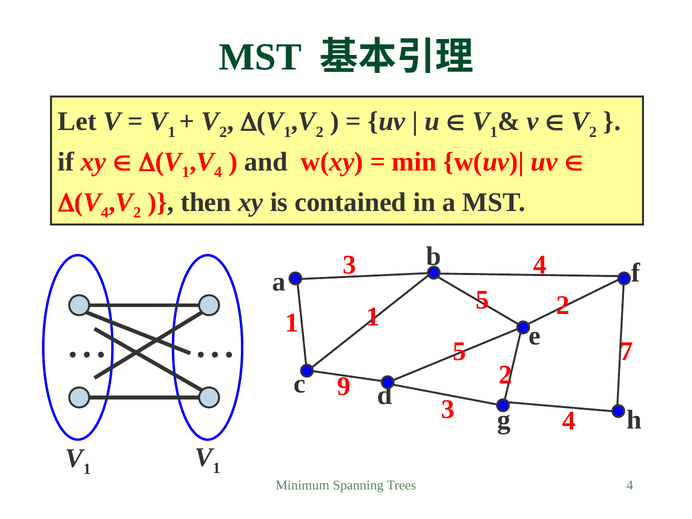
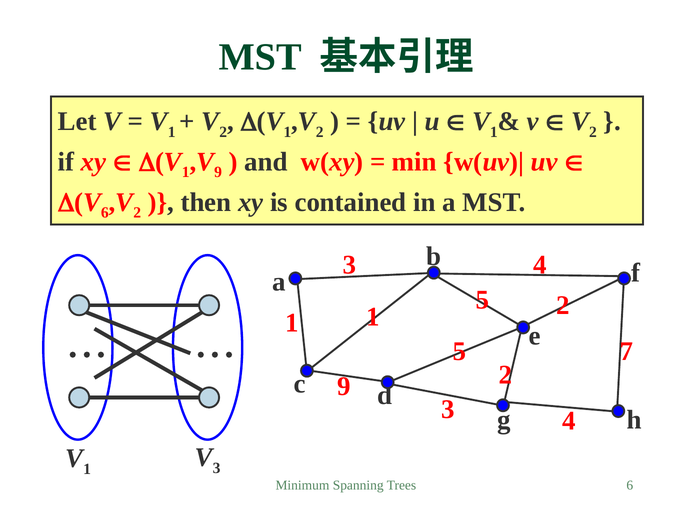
4 at (218, 172): 4 -> 9
V 4: 4 -> 6
1 V 1: 1 -> 3
Trees 4: 4 -> 6
